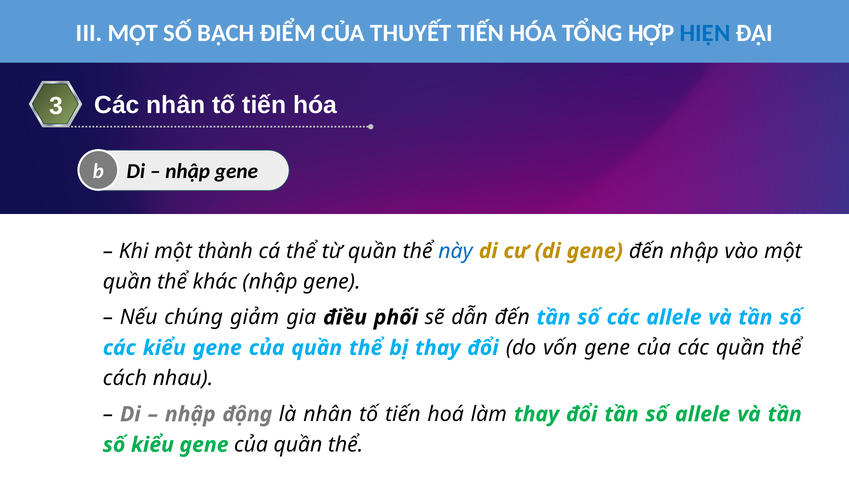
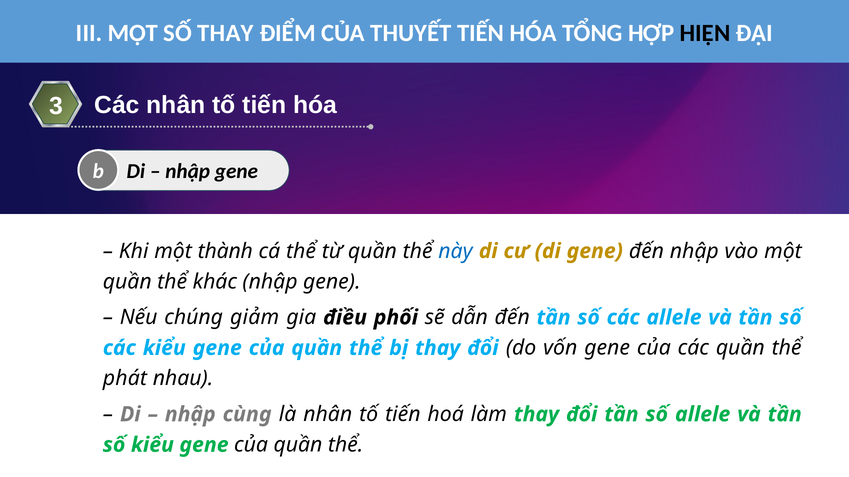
SỐ BẠCH: BẠCH -> THAY
HIỆN colour: blue -> black
cách: cách -> phát
động: động -> cùng
